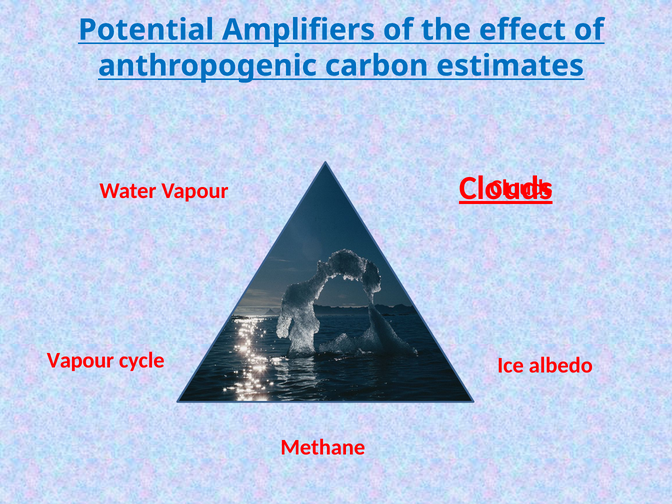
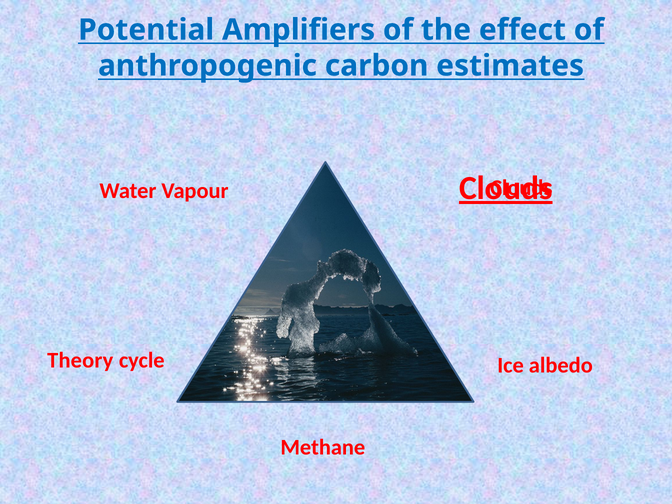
Vapour at (80, 360): Vapour -> Theory
